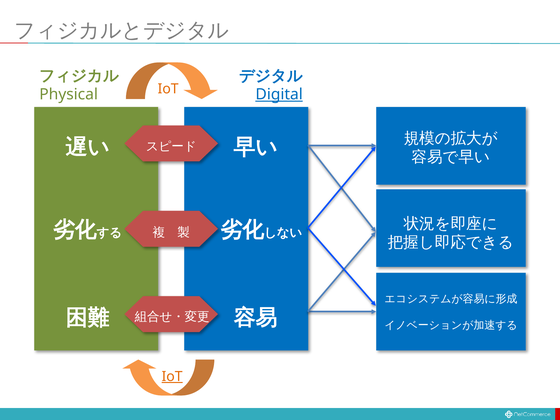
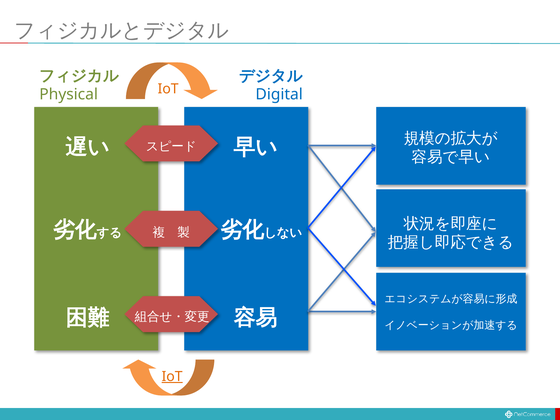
Digital underline: present -> none
